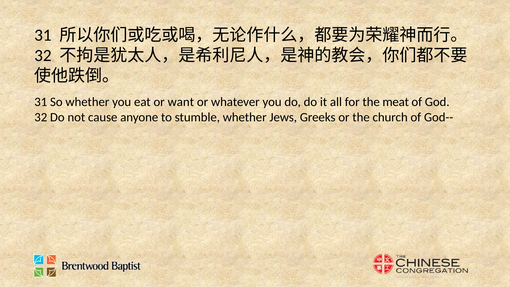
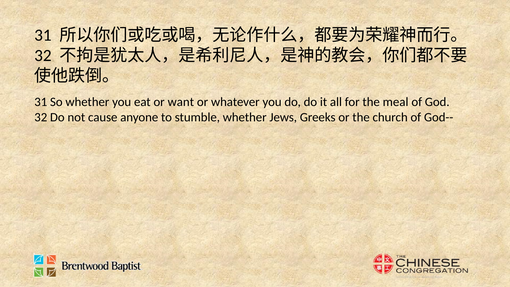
meat: meat -> meal
